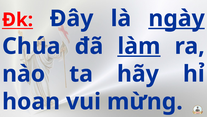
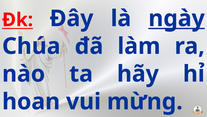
làm underline: present -> none
